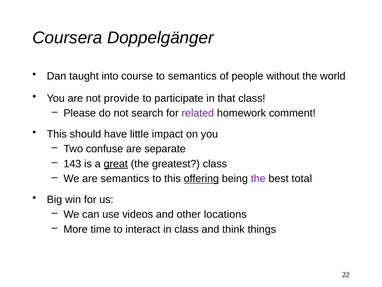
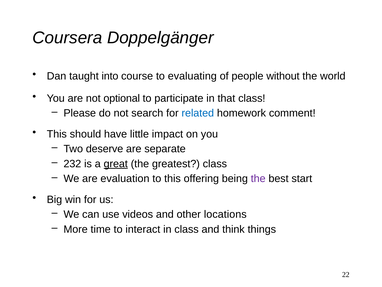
to semantics: semantics -> evaluating
provide: provide -> optional
related colour: purple -> blue
confuse: confuse -> deserve
143: 143 -> 232
are semantics: semantics -> evaluation
offering underline: present -> none
total: total -> start
